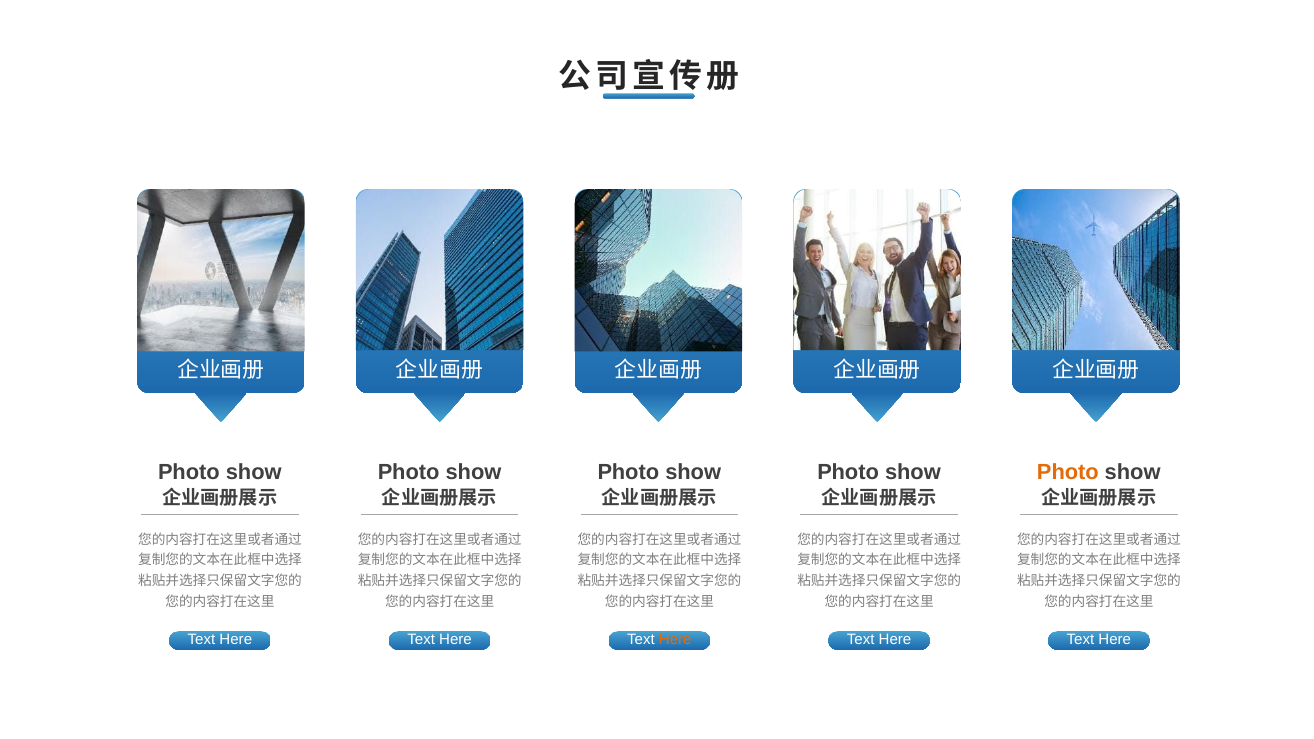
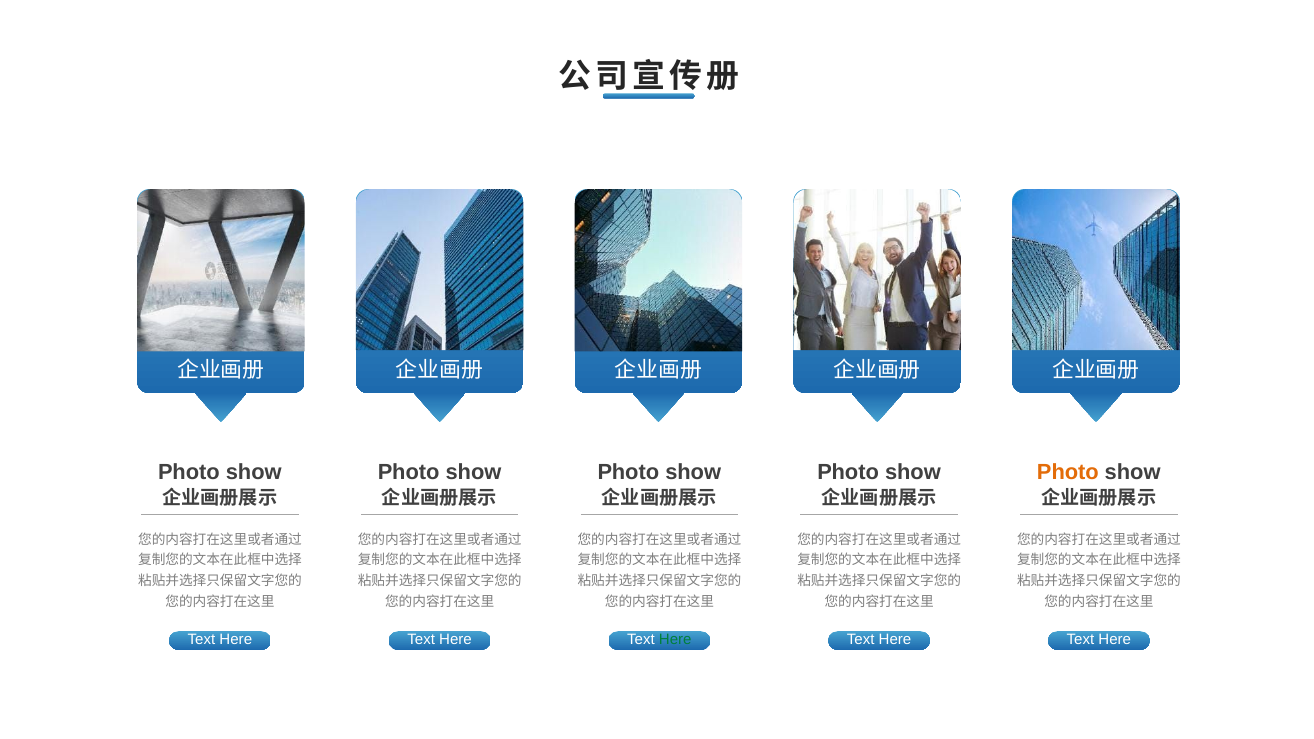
Here at (675, 640) colour: orange -> green
